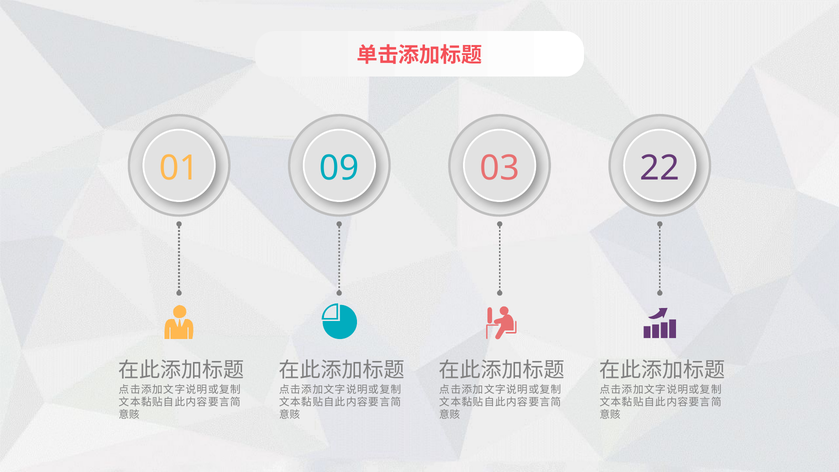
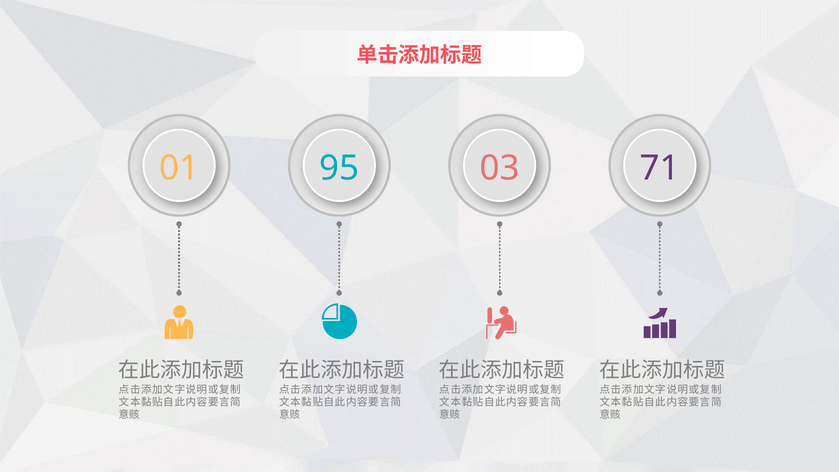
09: 09 -> 95
22: 22 -> 71
